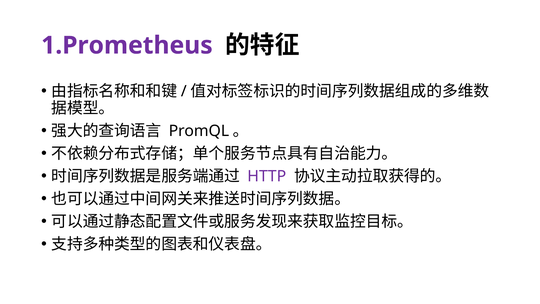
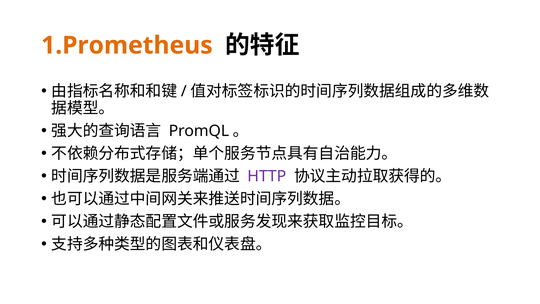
1.Prometheus colour: purple -> orange
